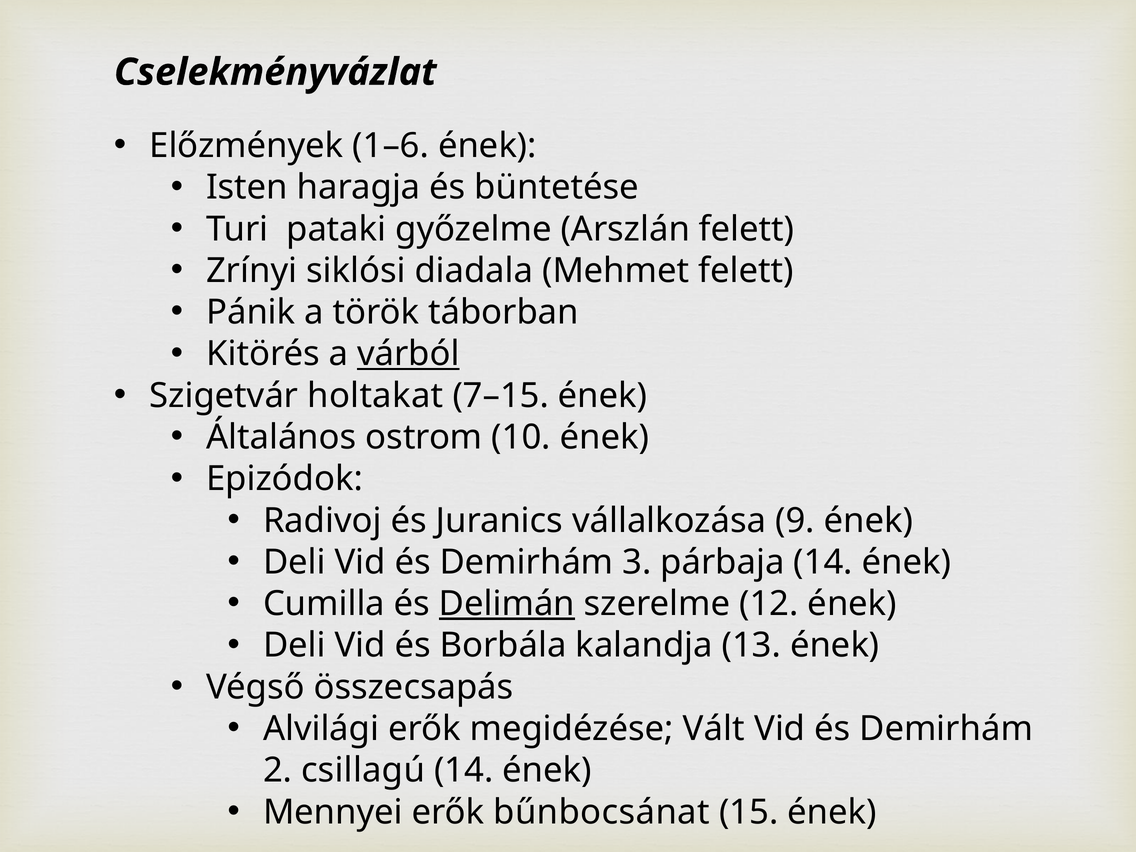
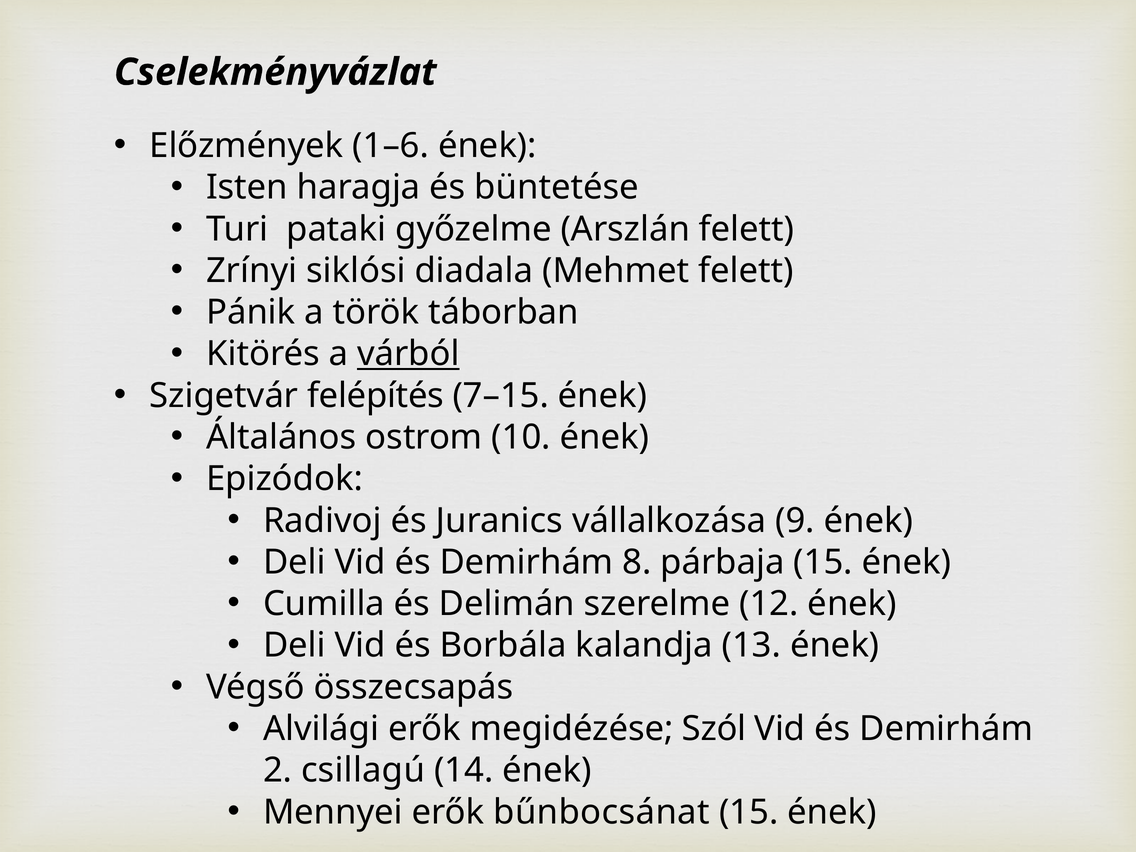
holtakat: holtakat -> felépítés
3: 3 -> 8
párbaja 14: 14 -> 15
Delimán underline: present -> none
Vált: Vált -> Szól
